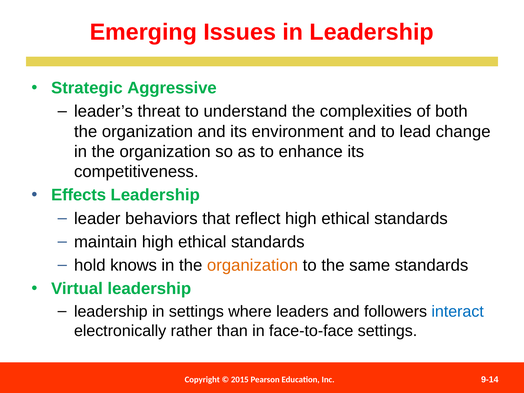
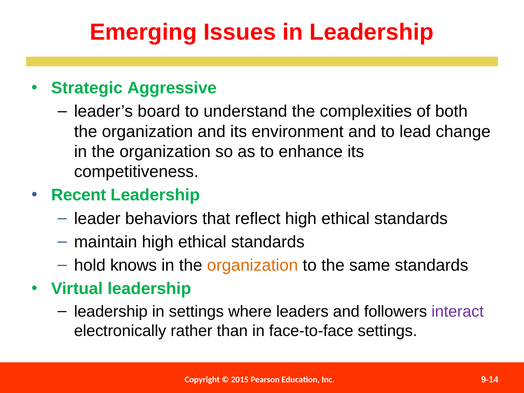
threat: threat -> board
Effects: Effects -> Recent
interact colour: blue -> purple
